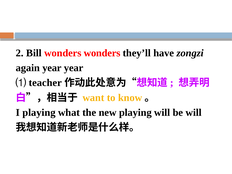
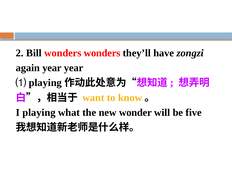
⑴ teacher: teacher -> playing
new playing: playing -> wonder
be will: will -> five
